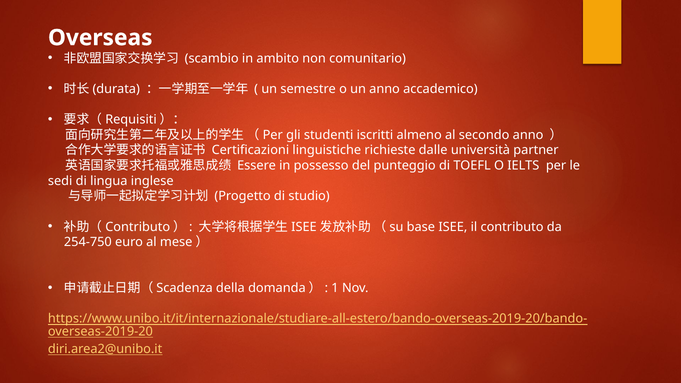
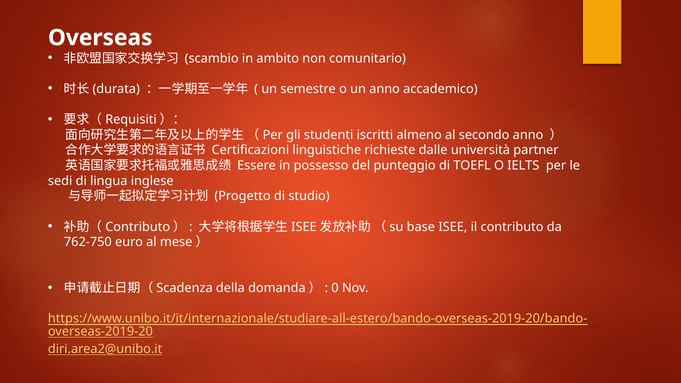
254-750: 254-750 -> 762-750
1: 1 -> 0
